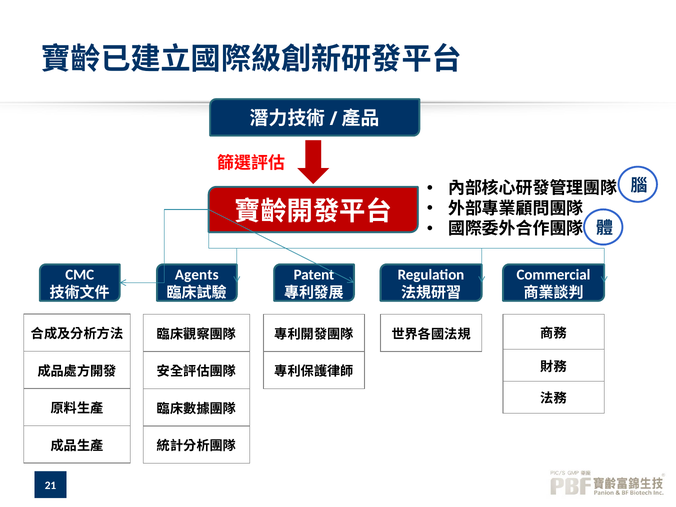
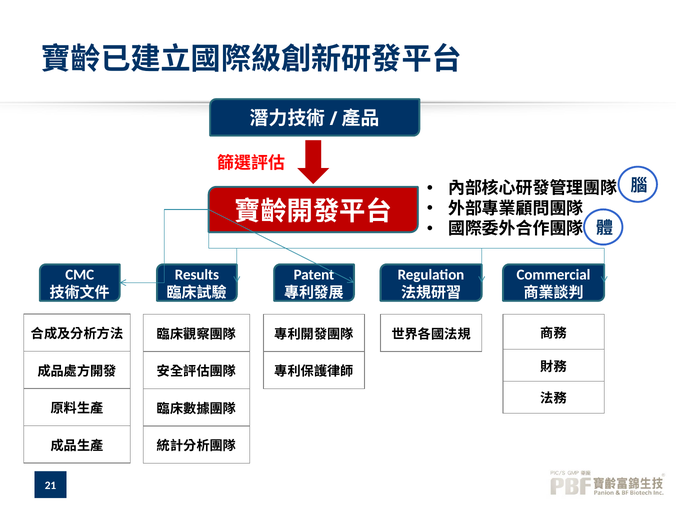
Agents: Agents -> Results
